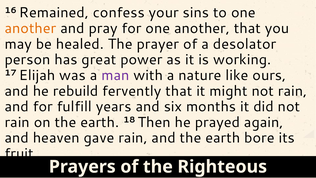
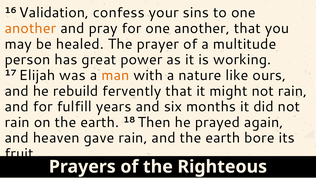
Remained: Remained -> Validation
desolator: desolator -> multitude
man colour: purple -> orange
